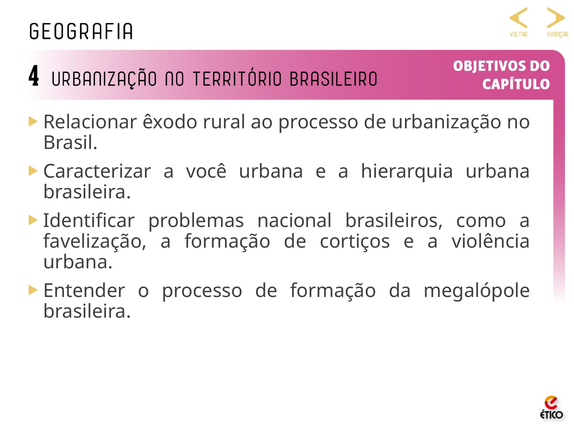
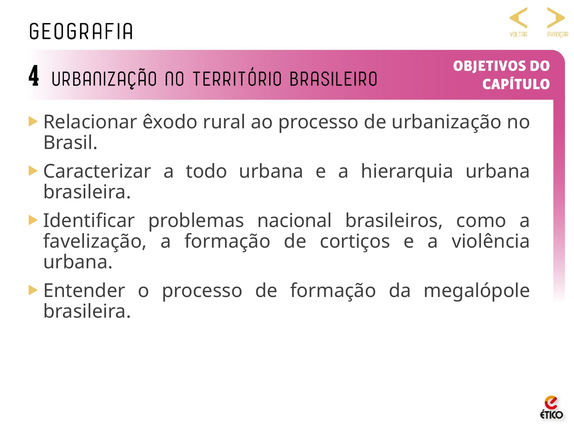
você: você -> todo
